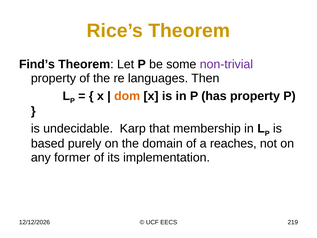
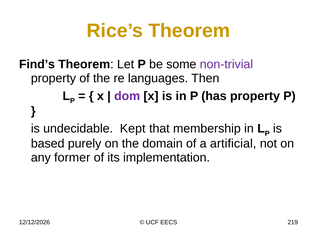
dom colour: orange -> purple
Karp: Karp -> Kept
reaches: reaches -> artificial
